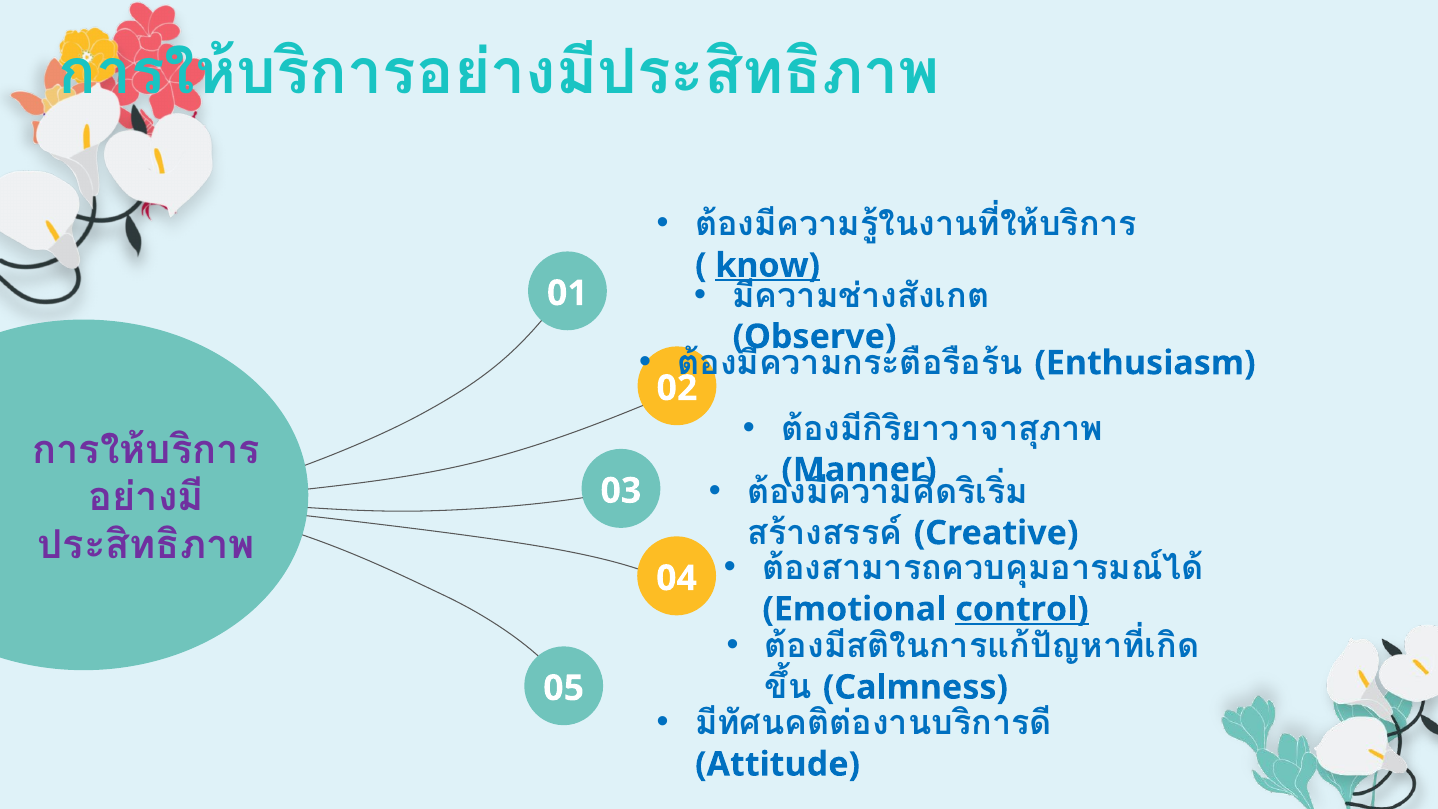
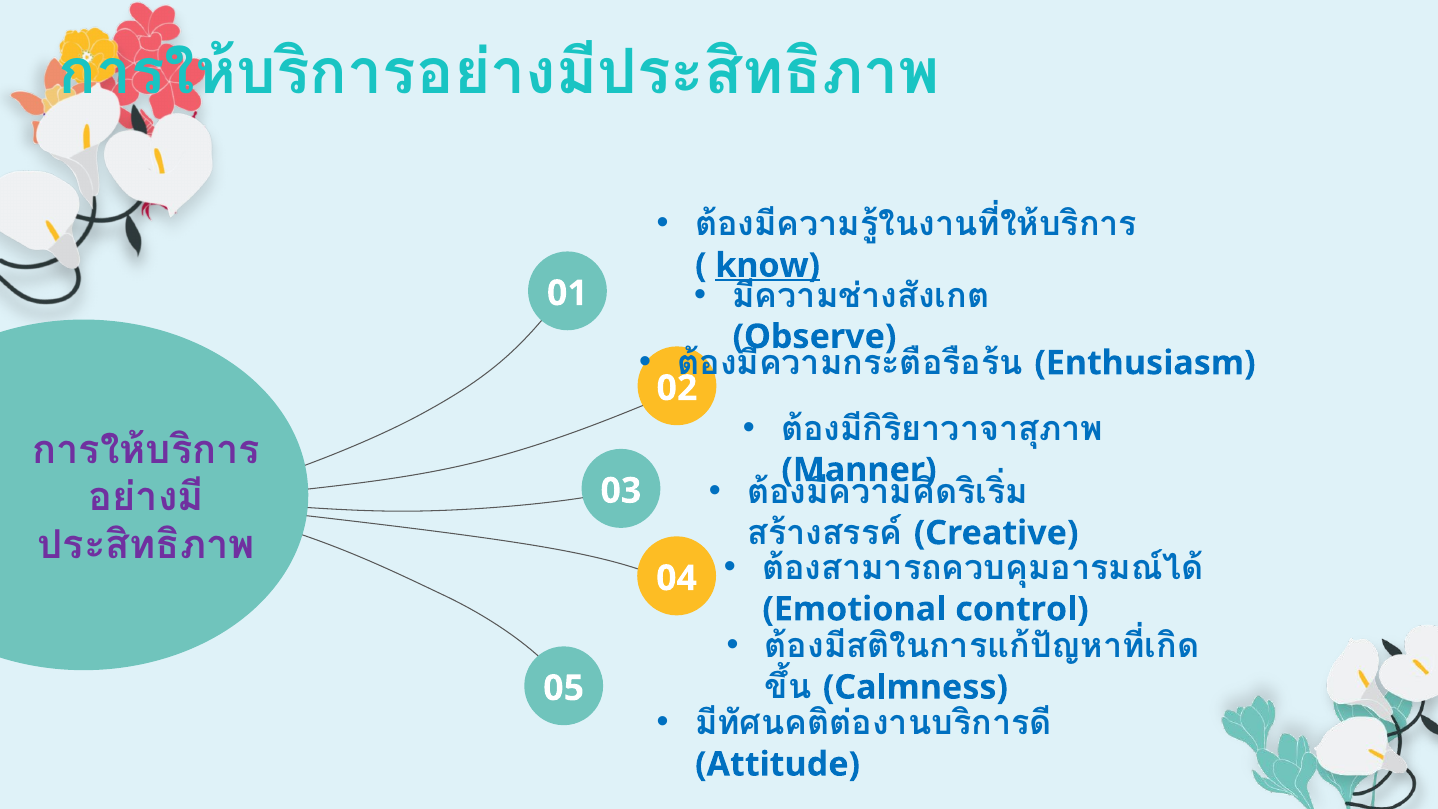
control underline: present -> none
